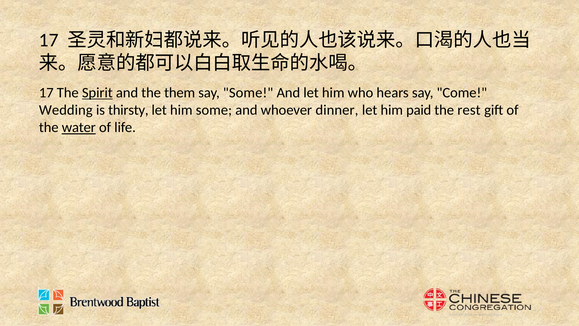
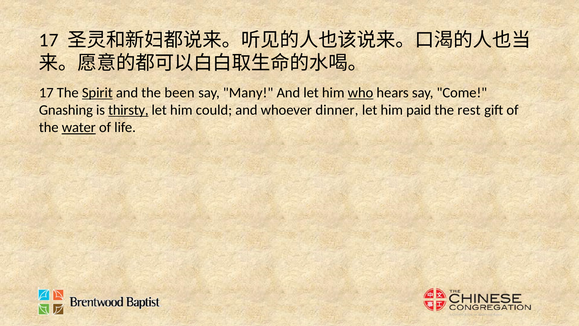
them: them -> been
say Some: Some -> Many
who underline: none -> present
Wedding: Wedding -> Gnashing
thirsty underline: none -> present
him some: some -> could
